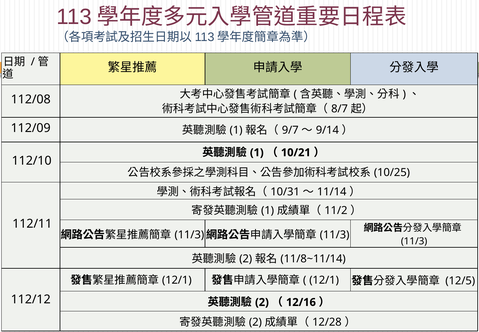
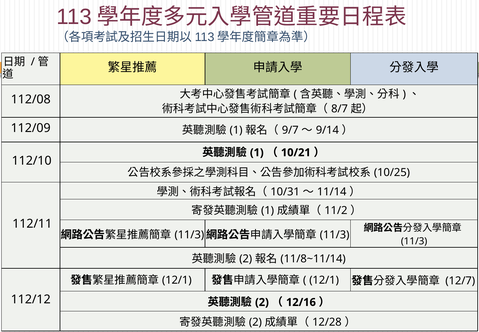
12/5: 12/5 -> 12/7
